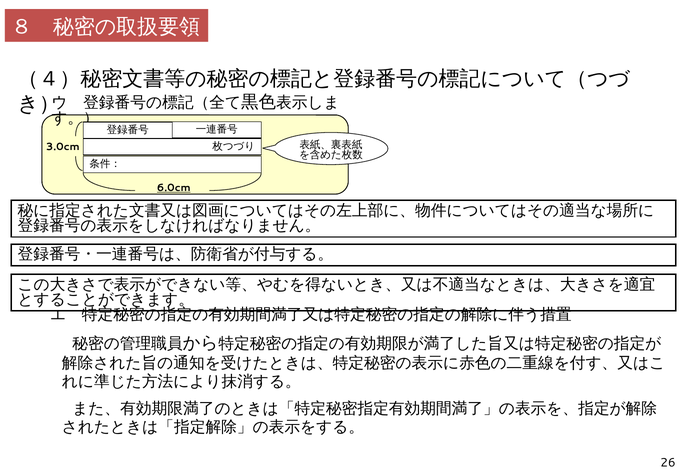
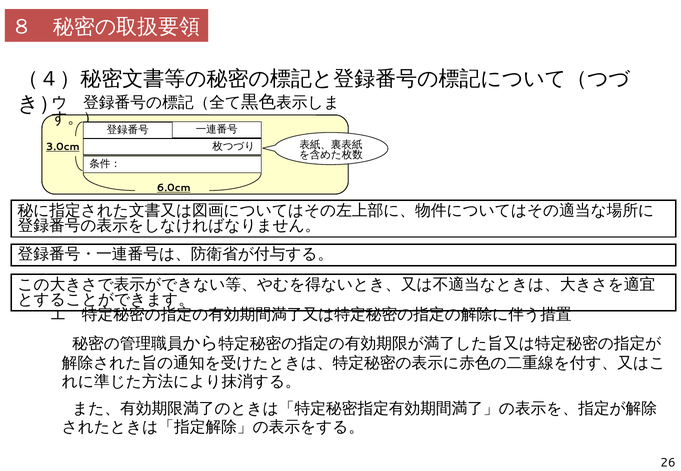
3.0cm underline: none -> present
